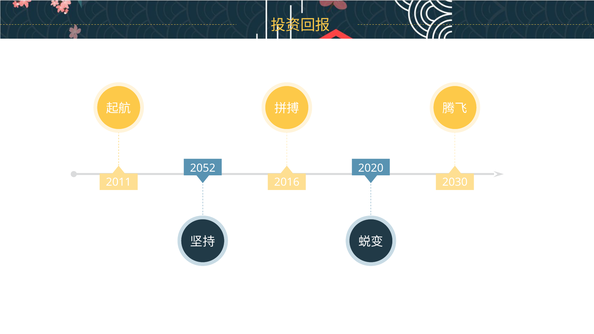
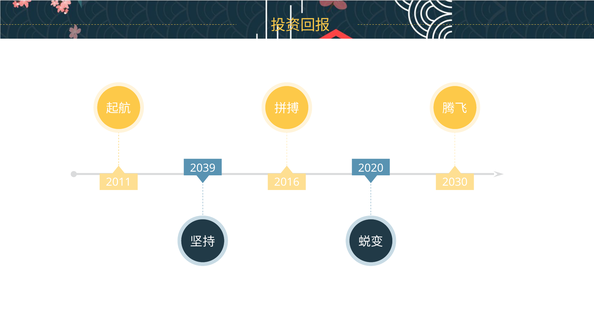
2052: 2052 -> 2039
